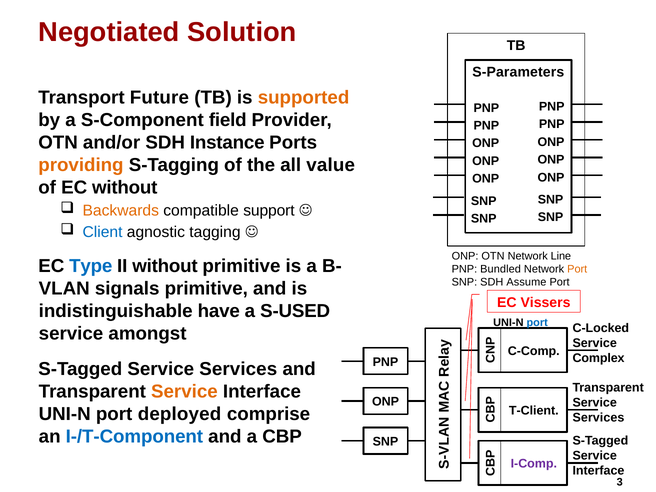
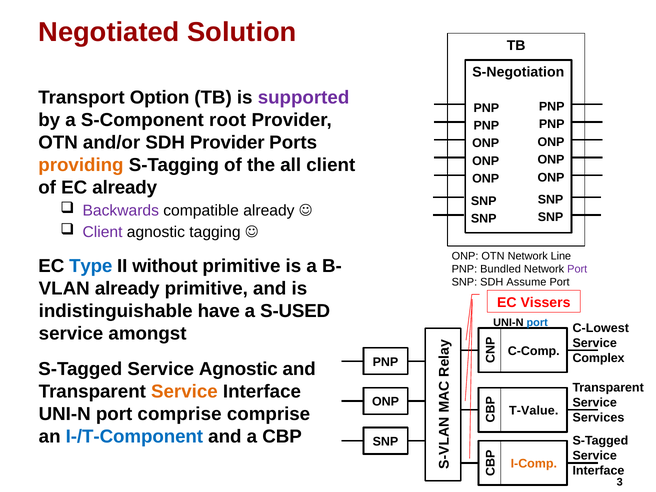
S-Parameters: S-Parameters -> S-Negotiation
Future: Future -> Option
supported colour: orange -> purple
field: field -> root
SDH Instance: Instance -> Provider
all value: value -> client
EC without: without -> already
Backwards colour: orange -> purple
compatible support: support -> already
Client at (103, 232) colour: blue -> purple
Port at (577, 269) colour: orange -> purple
signals at (127, 288): signals -> already
C-Locked: C-Locked -> C-Lowest
S-Tagged Service Services: Services -> Agnostic
T-Client: T-Client -> T-Value
port deployed: deployed -> comprise
I-Comp colour: purple -> orange
